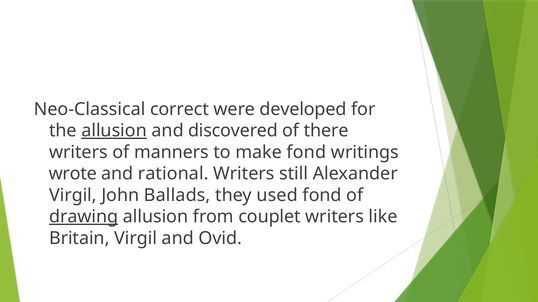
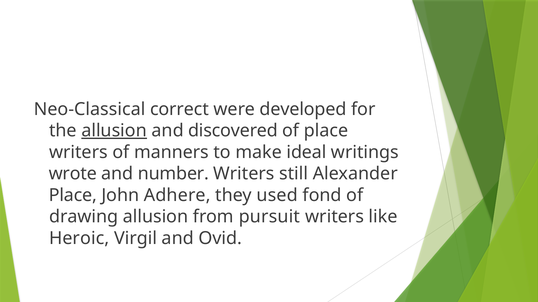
of there: there -> place
make fond: fond -> ideal
rational: rational -> number
Virgil at (73, 196): Virgil -> Place
Ballads: Ballads -> Adhere
drawing underline: present -> none
couplet: couplet -> pursuit
Britain: Britain -> Heroic
